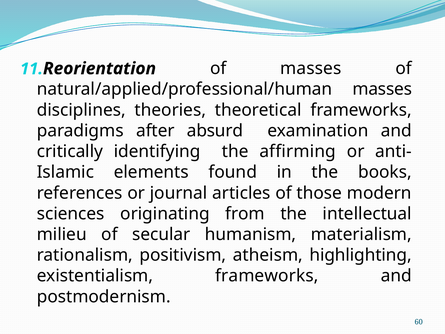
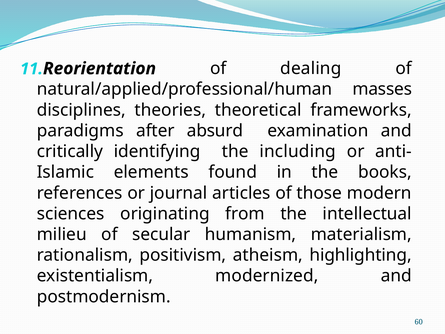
of masses: masses -> dealing
affirming: affirming -> including
existentialism frameworks: frameworks -> modernized
